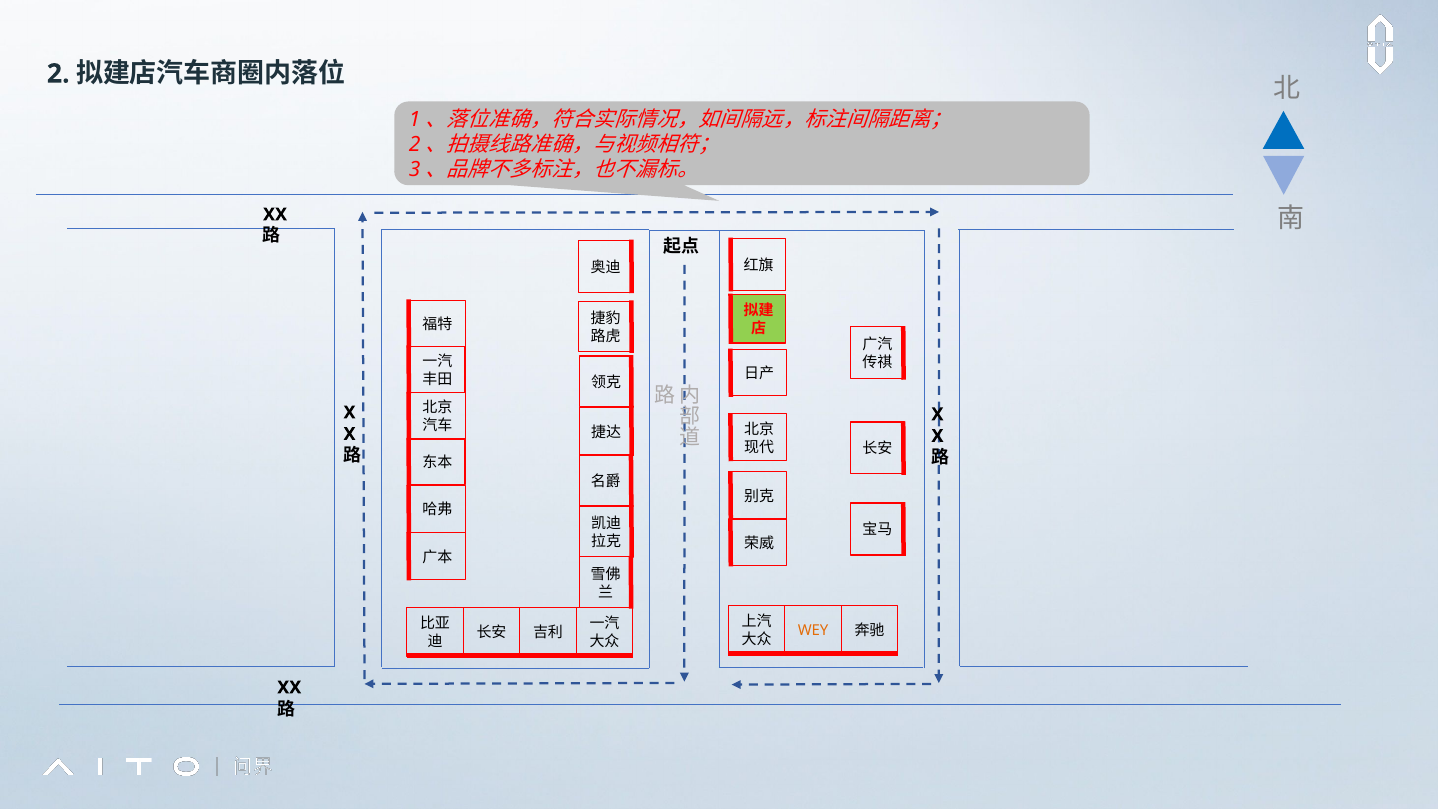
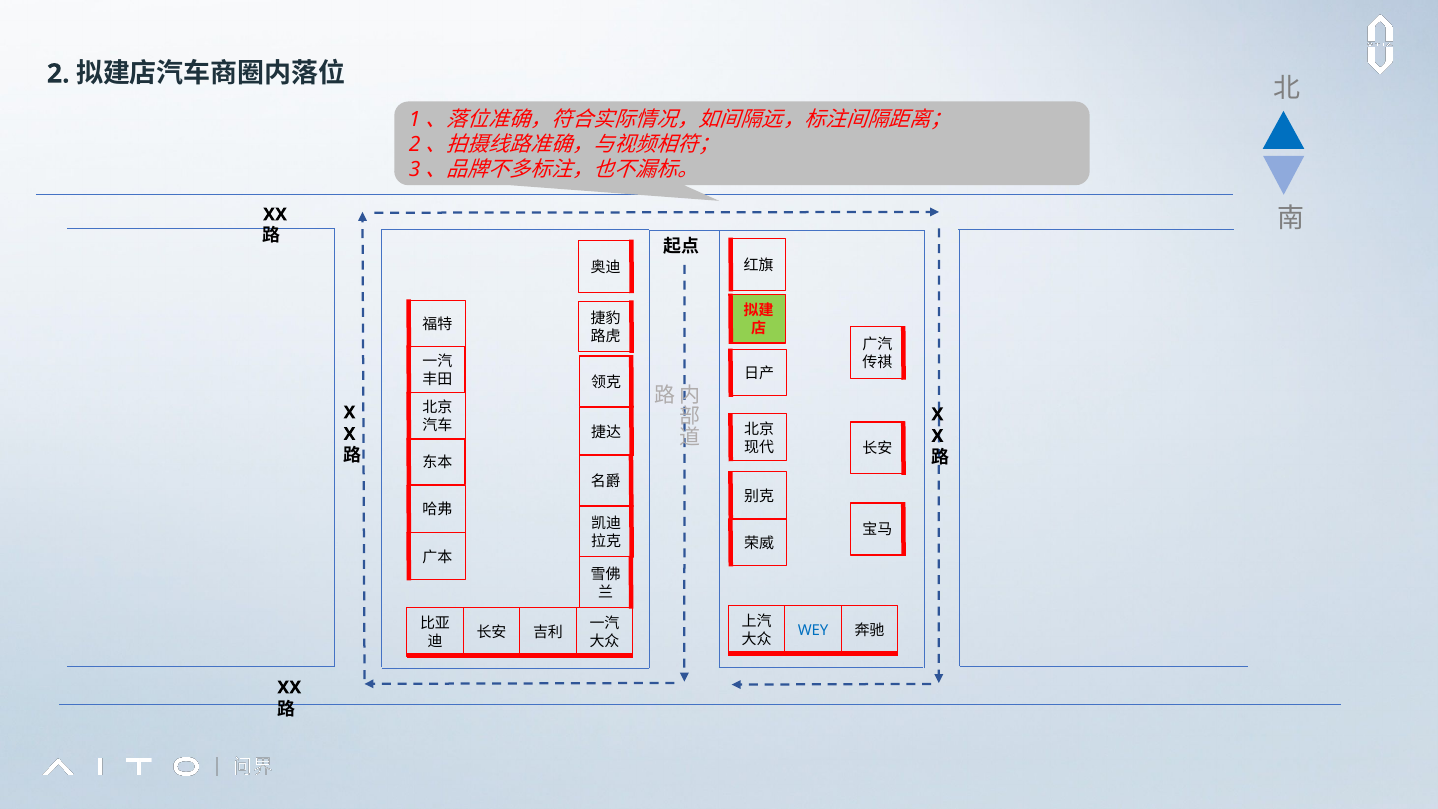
WEY colour: orange -> blue
